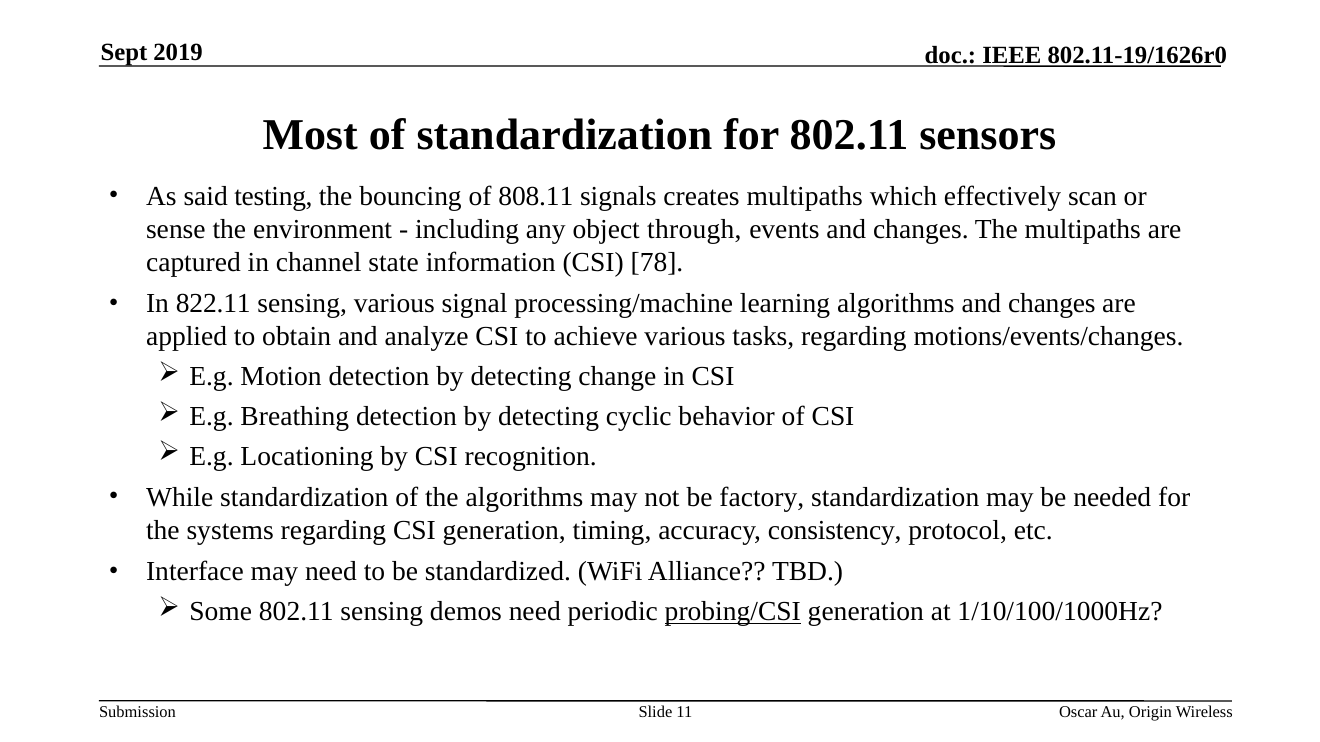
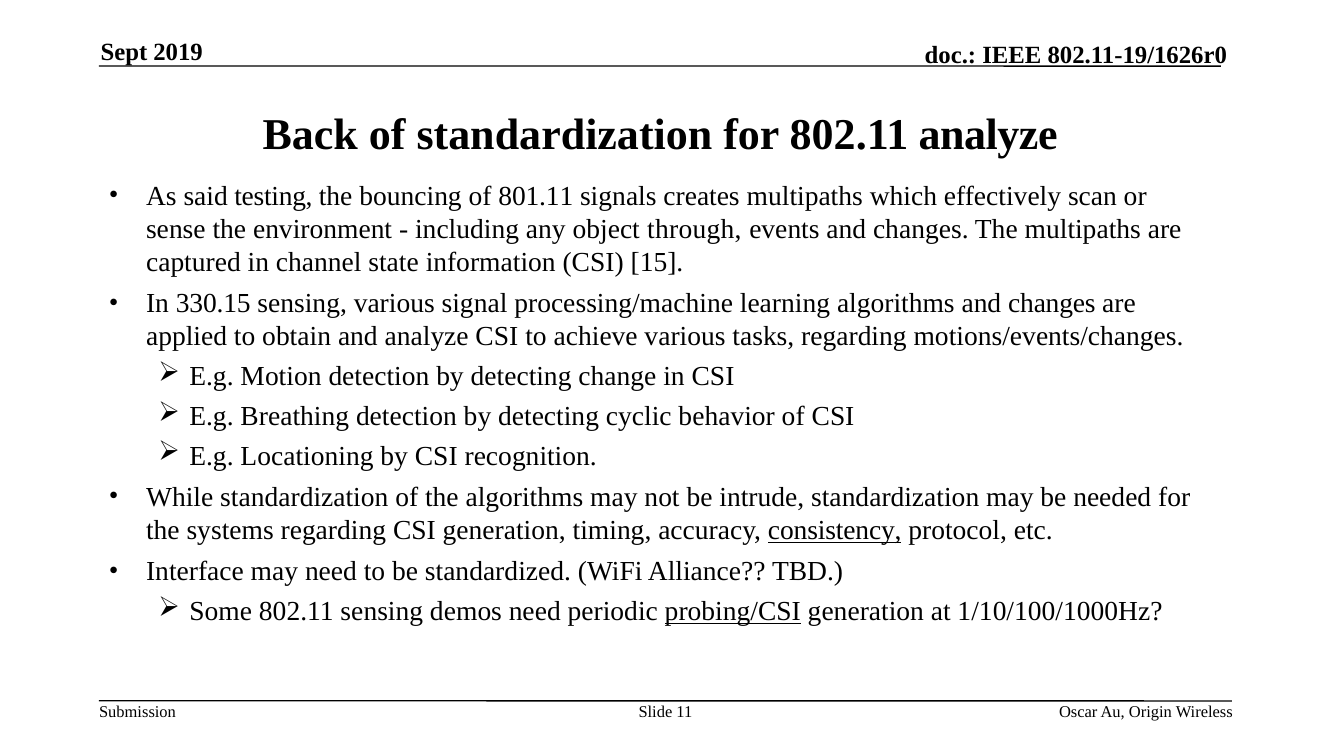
Most: Most -> Back
802.11 sensors: sensors -> analyze
808.11: 808.11 -> 801.11
78: 78 -> 15
822.11: 822.11 -> 330.15
factory: factory -> intrude
consistency underline: none -> present
